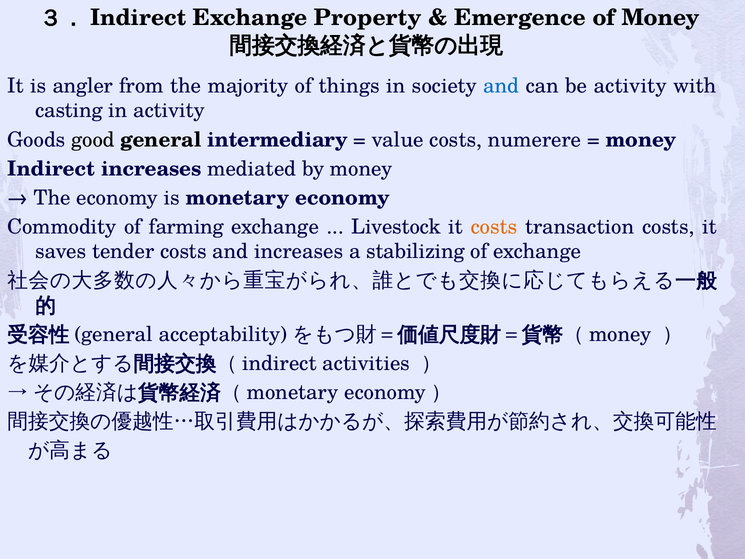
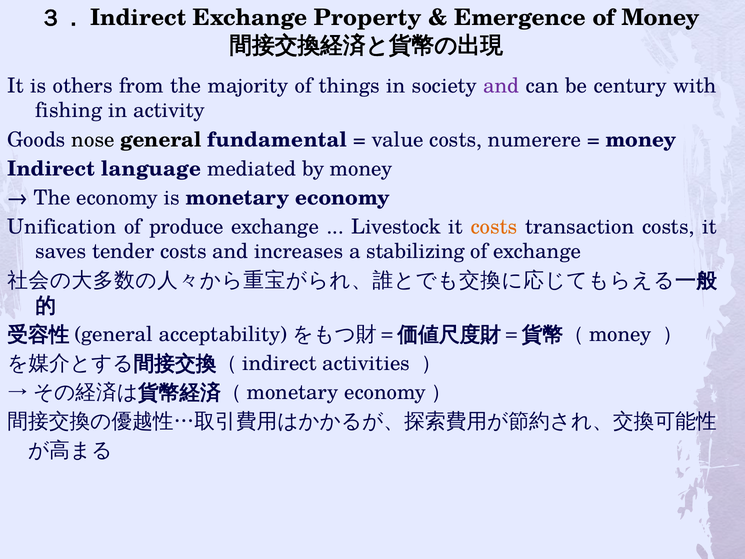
angler: angler -> others
and at (501, 86) colour: blue -> purple
be activity: activity -> century
casting: casting -> fishing
good: good -> nose
intermediary: intermediary -> fundamental
Indirect increases: increases -> language
Commodity: Commodity -> Unification
farming: farming -> produce
